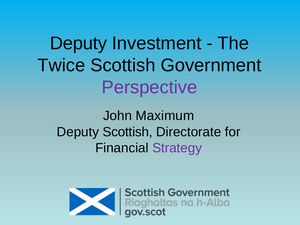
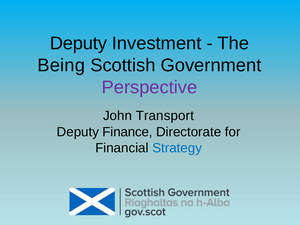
Twice: Twice -> Being
Maximum: Maximum -> Transport
Deputy Scottish: Scottish -> Finance
Strategy colour: purple -> blue
